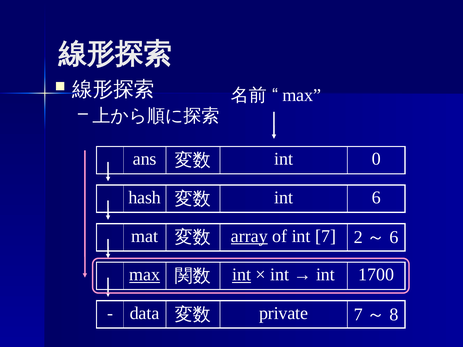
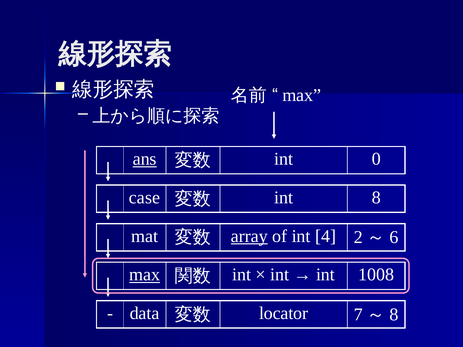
ans underline: none -> present
hash: hash -> case
int 6: 6 -> 8
int 7: 7 -> 4
int at (242, 275) underline: present -> none
1700: 1700 -> 1008
private: private -> locator
